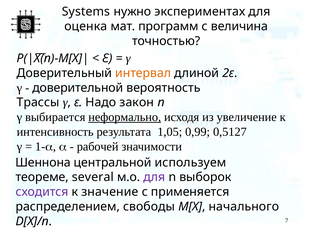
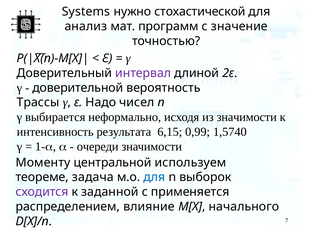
экспериментах: экспериментах -> стохастической
оценка: оценка -> анализ
величина: величина -> значение
интервал colour: orange -> purple
закон: закон -> чисел
неформально underline: present -> none
из увеличение: увеличение -> значимости
1,05: 1,05 -> 6,15
0,5127: 0,5127 -> 1,5740
рабочей: рабочей -> очереди
Шеннона: Шеннона -> Моменту
several: several -> задача
для at (154, 177) colour: purple -> blue
значение: значение -> заданной
свободы: свободы -> влияние
